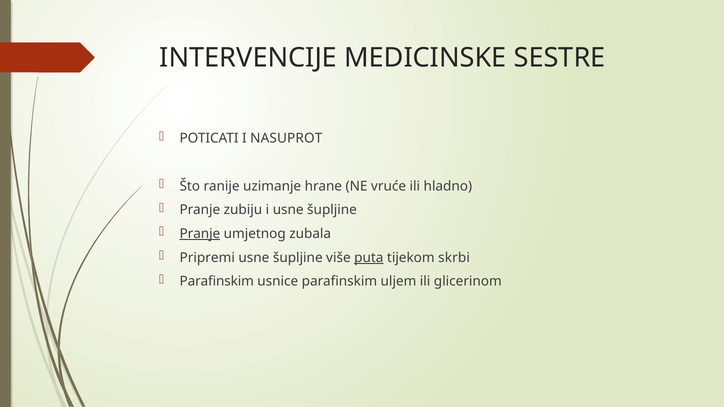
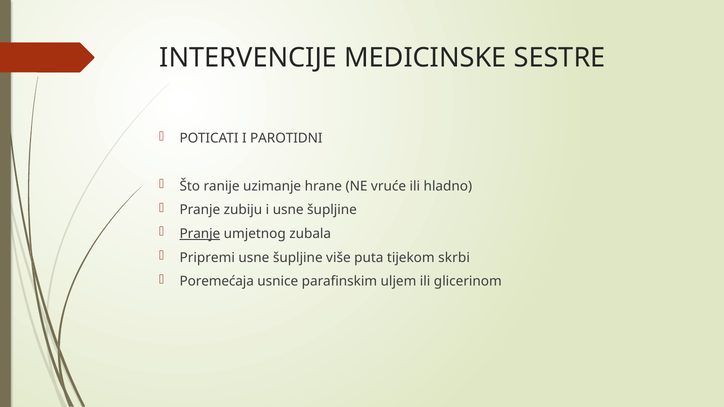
NASUPROT: NASUPROT -> PAROTIDNI
puta underline: present -> none
Parafinskim at (217, 282): Parafinskim -> Poremećaja
